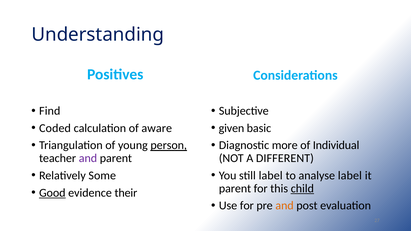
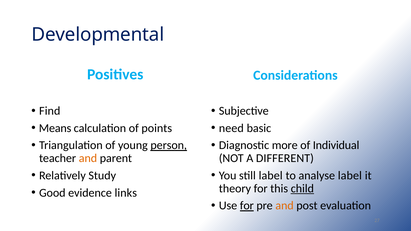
Understanding: Understanding -> Developmental
Coded: Coded -> Means
aware: aware -> points
given: given -> need
and at (88, 158) colour: purple -> orange
Some: Some -> Study
parent at (235, 189): parent -> theory
Good underline: present -> none
their: their -> links
for at (247, 206) underline: none -> present
